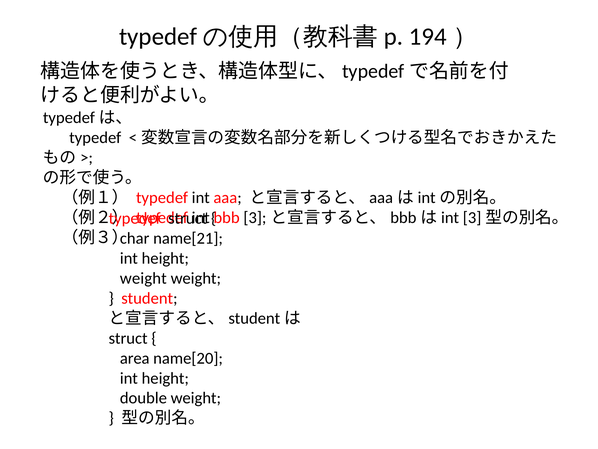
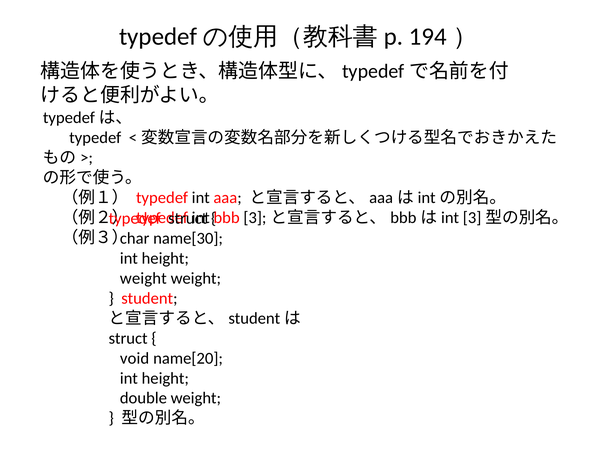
name[21: name[21 -> name[30
area: area -> void
